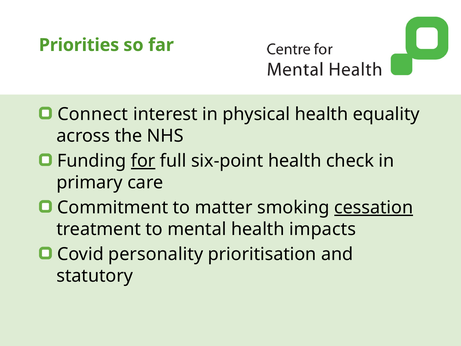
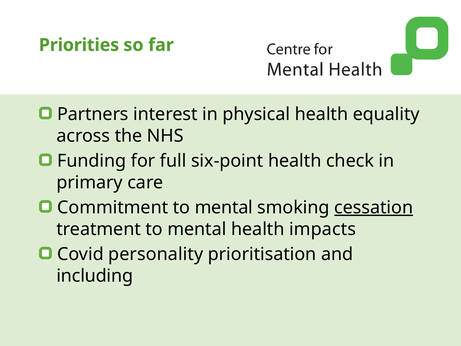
Connect: Connect -> Partners
for underline: present -> none
Commitment to matter: matter -> mental
statutory: statutory -> including
